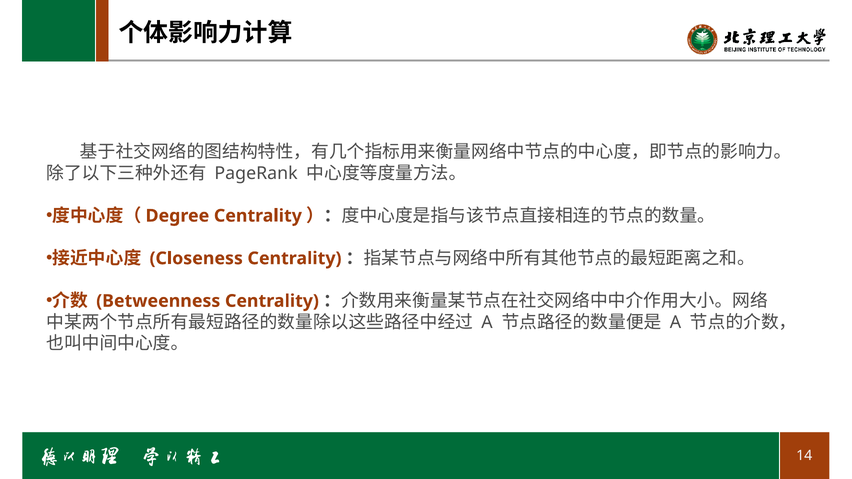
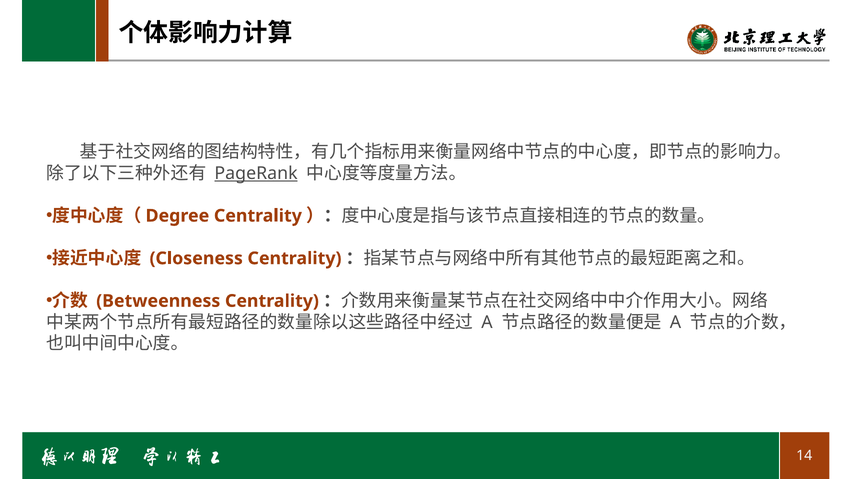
PageRank underline: none -> present
